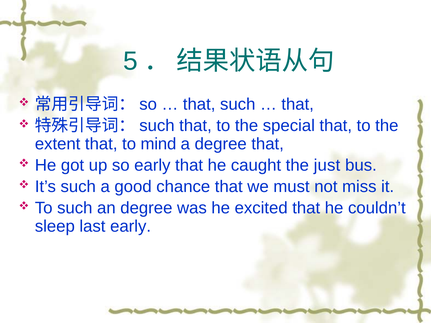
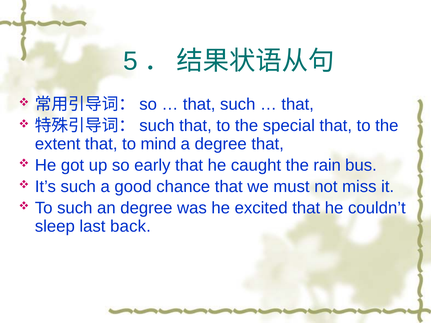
just: just -> rain
last early: early -> back
